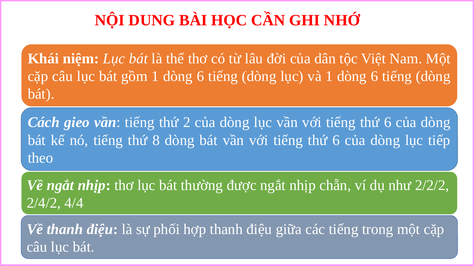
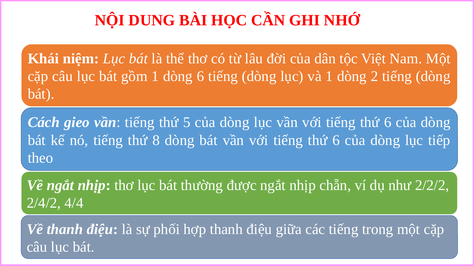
và 1 dòng 6: 6 -> 2
2: 2 -> 5
